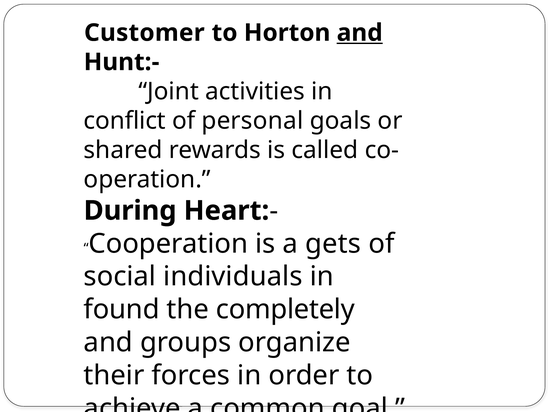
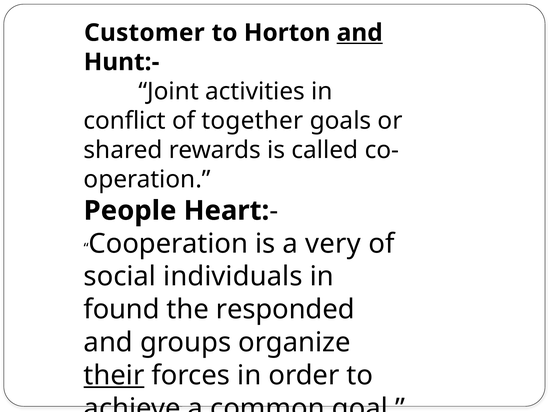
personal: personal -> together
During: During -> People
gets: gets -> very
completely: completely -> responded
their underline: none -> present
